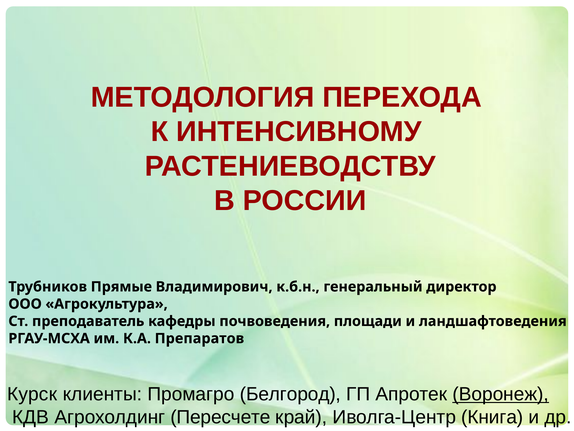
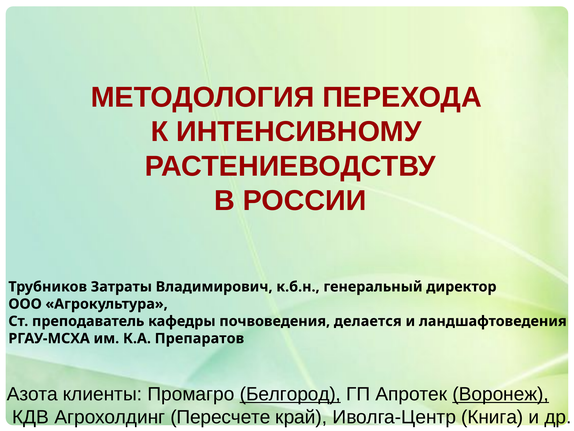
Прямые: Прямые -> Затраты
площади: площади -> делается
Курск: Курск -> Азота
Белгород underline: none -> present
